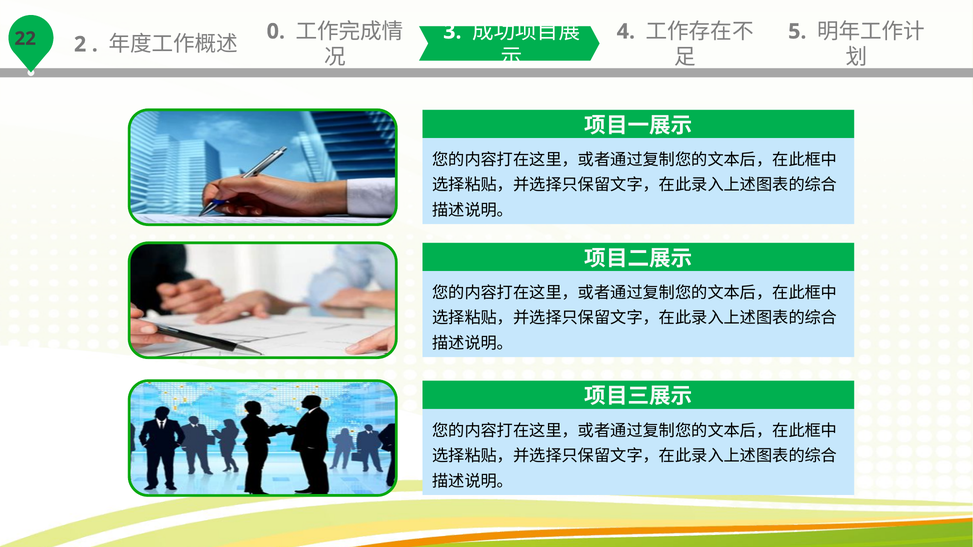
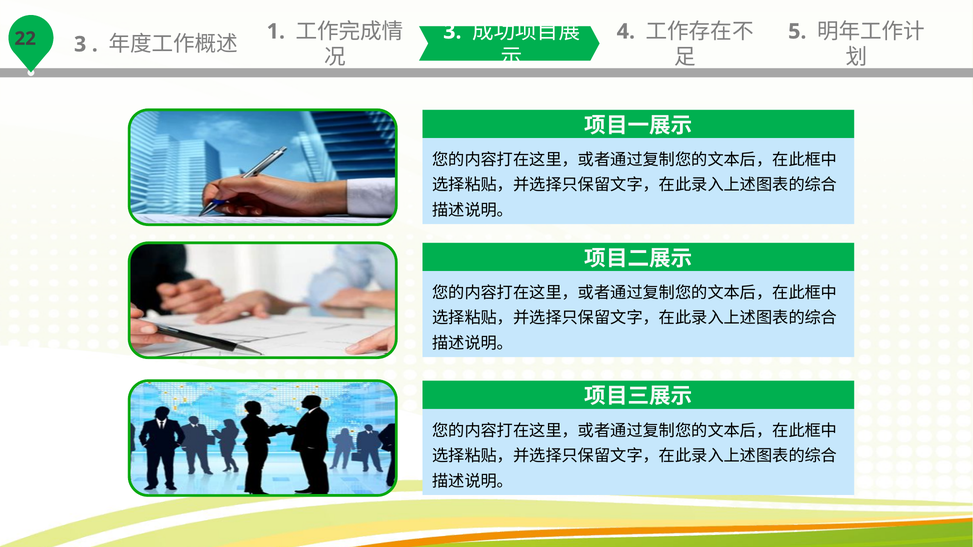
2 at (80, 44): 2 -> 3
0: 0 -> 1
